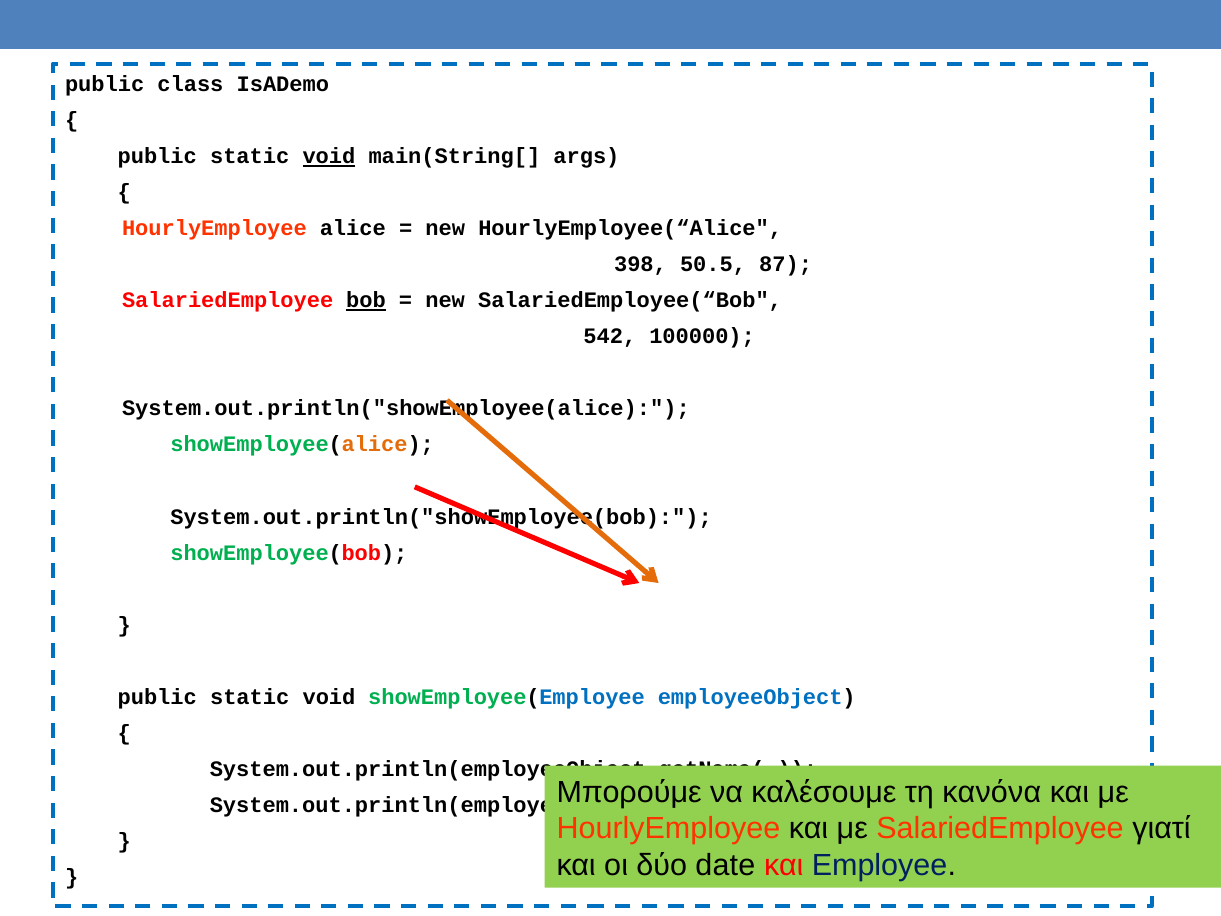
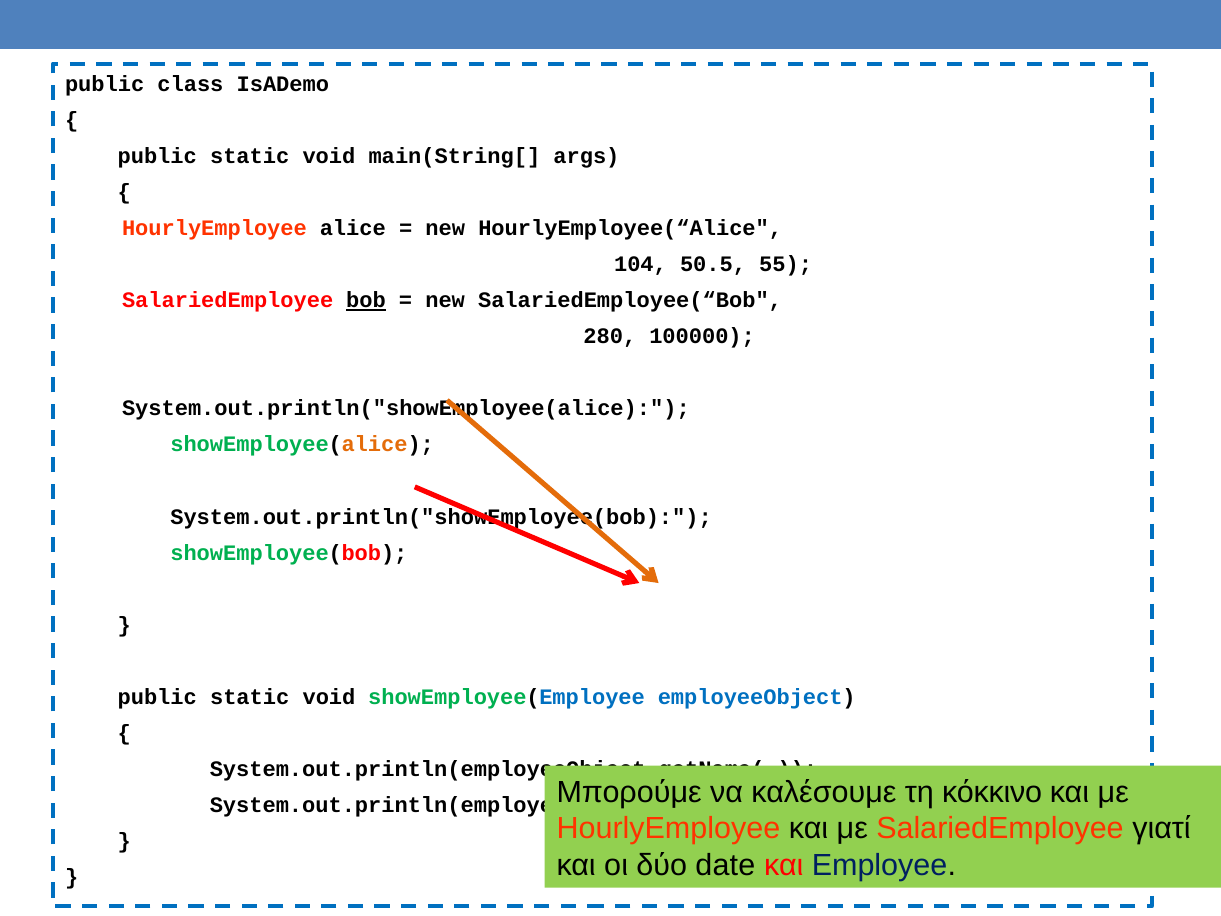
void at (329, 157) underline: present -> none
398: 398 -> 104
87: 87 -> 55
542: 542 -> 280
κανόνα: κανόνα -> κόκκινο
